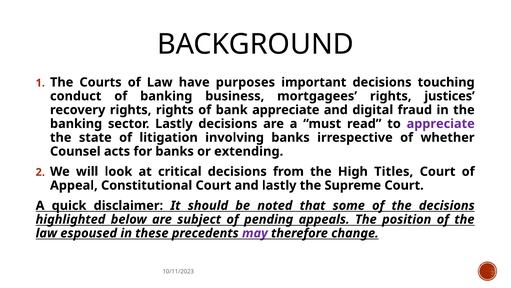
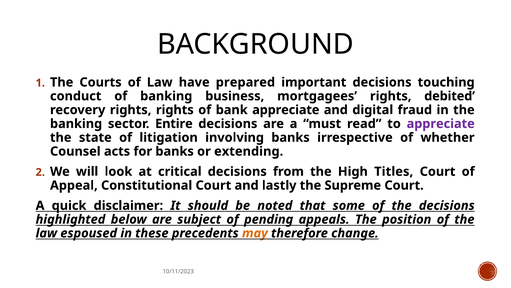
purposes: purposes -> prepared
justices: justices -> debited
sector Lastly: Lastly -> Entire
may colour: purple -> orange
